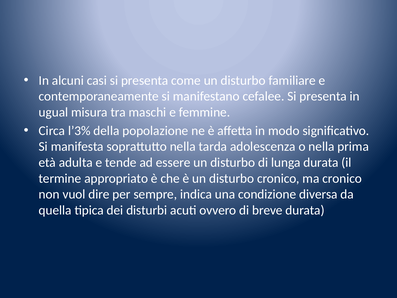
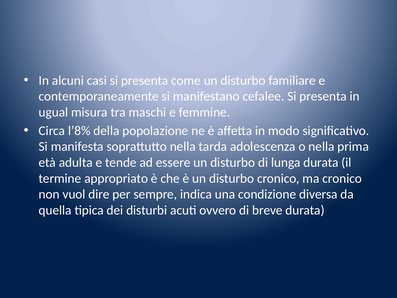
l’3%: l’3% -> l’8%
